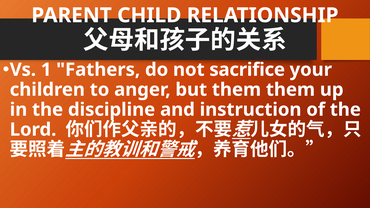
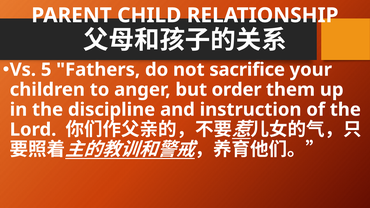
1: 1 -> 5
but them: them -> order
